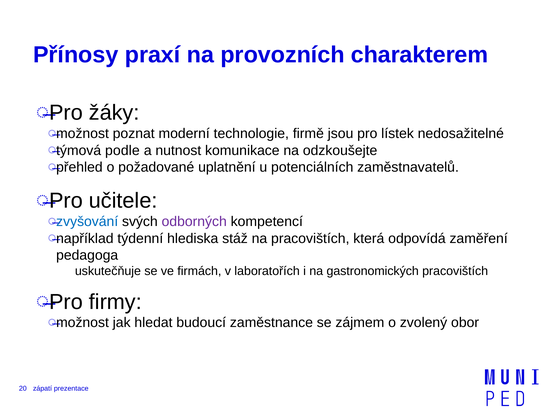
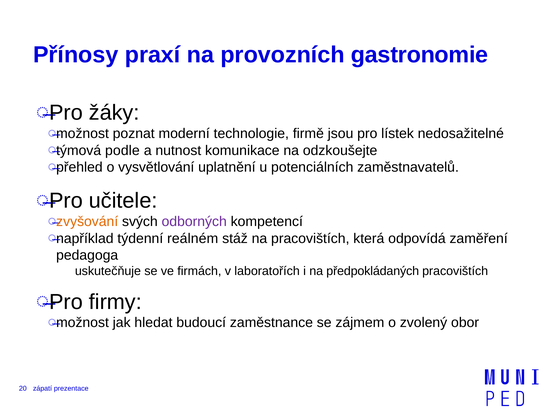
charakterem: charakterem -> gastronomie
požadované: požadované -> vysvětlování
zvyšování colour: blue -> orange
hlediska: hlediska -> reálném
gastronomických: gastronomických -> předpokládaných
